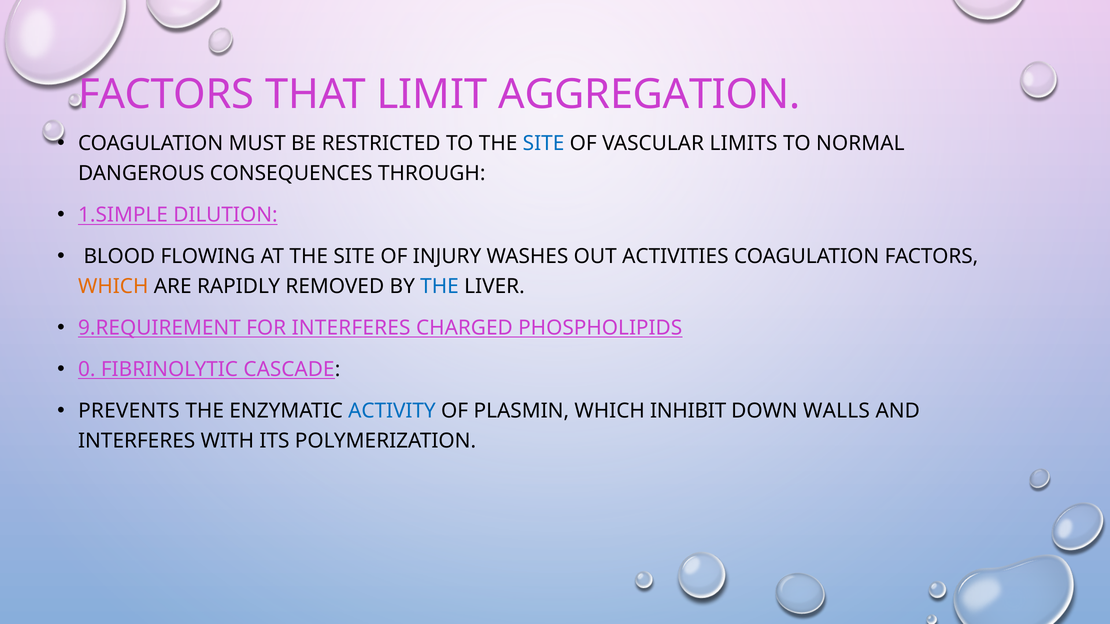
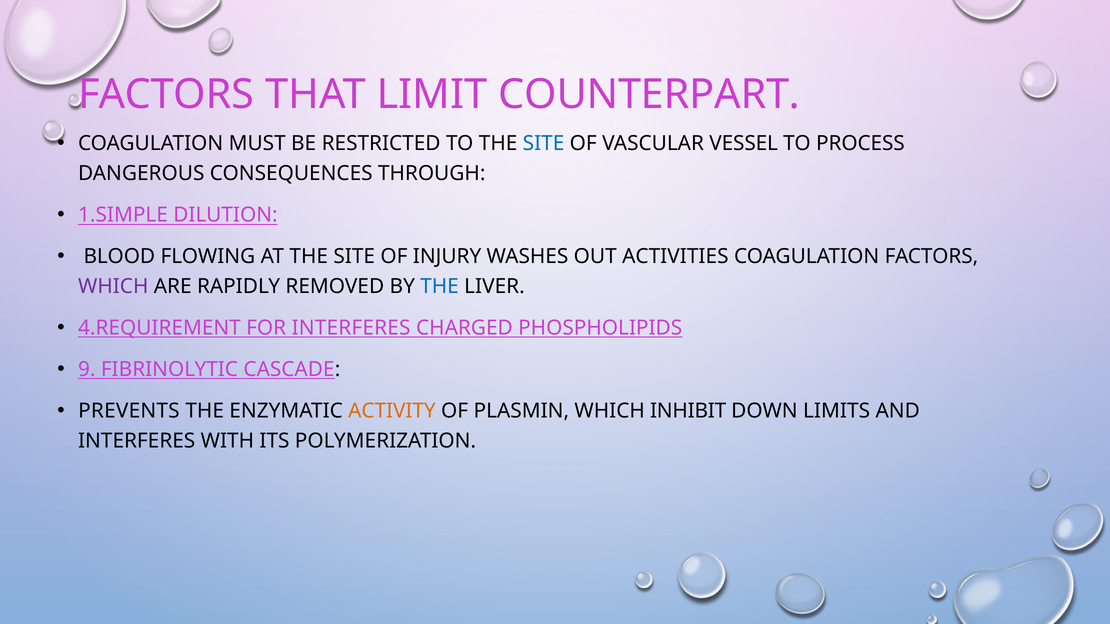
AGGREGATION: AGGREGATION -> COUNTERPART
LIMITS: LIMITS -> VESSEL
NORMAL: NORMAL -> PROCESS
WHICH at (113, 286) colour: orange -> purple
9.REQUIREMENT: 9.REQUIREMENT -> 4.REQUIREMENT
0: 0 -> 9
ACTIVITY colour: blue -> orange
WALLS: WALLS -> LIMITS
